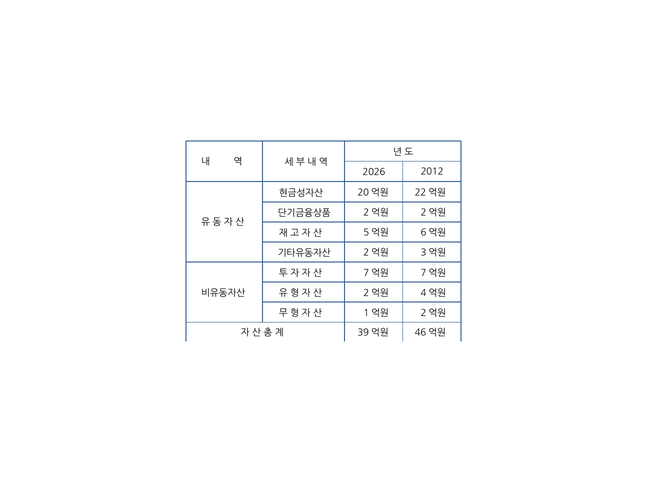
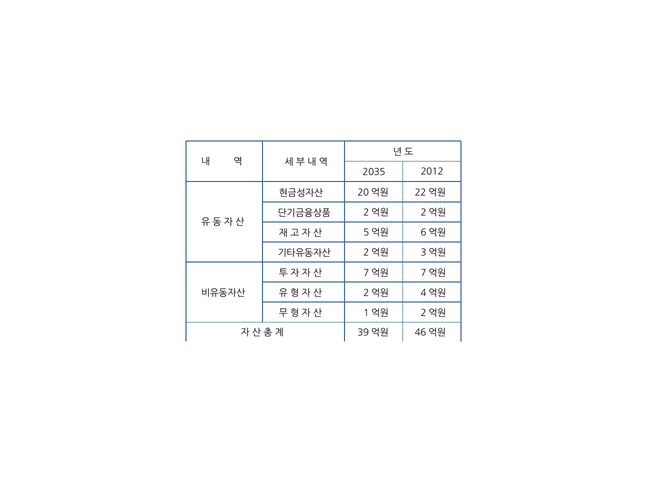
2026: 2026 -> 2035
